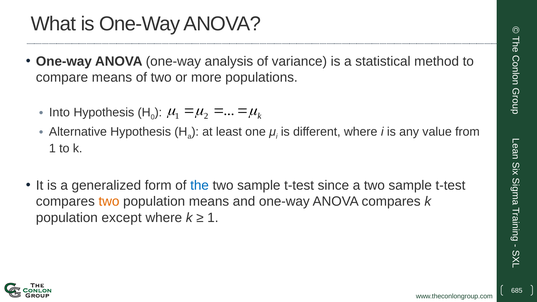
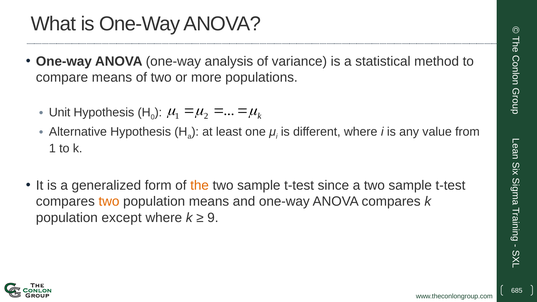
Into: Into -> Unit
the colour: blue -> orange
1 at (213, 218): 1 -> 9
